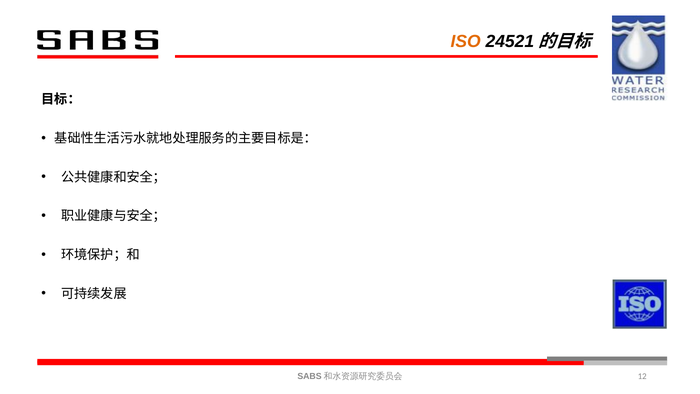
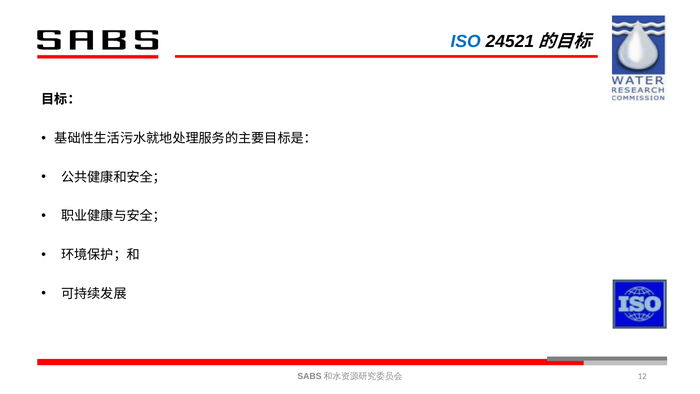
ISO colour: orange -> blue
